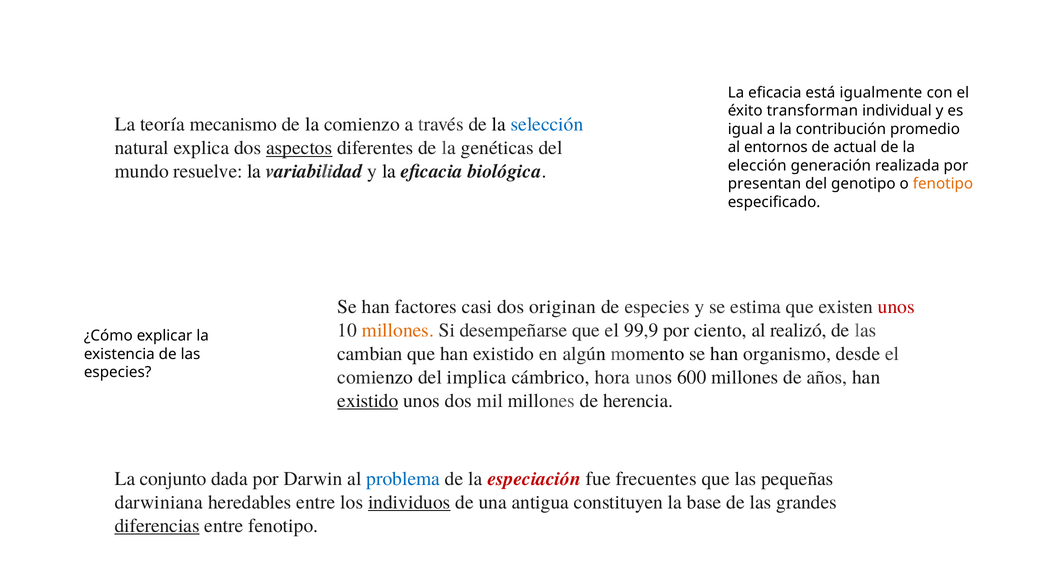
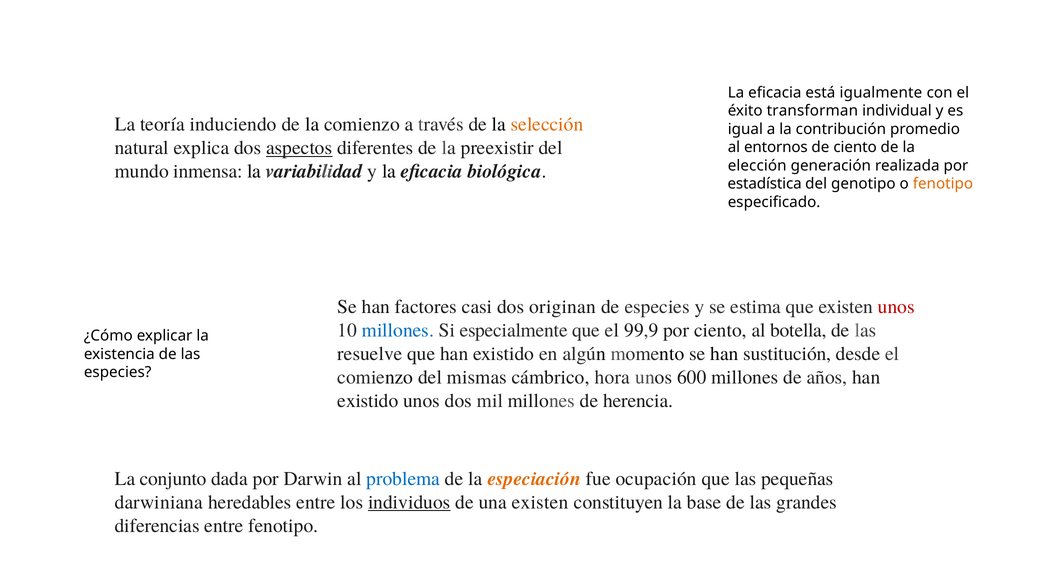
mecanismo: mecanismo -> induciendo
selección colour: blue -> orange
genéticas: genéticas -> preexistir
de actual: actual -> ciento
resuelve: resuelve -> inmensa
presentan: presentan -> estadística
millones at (398, 330) colour: orange -> blue
desempeñarse: desempeñarse -> especialmente
realizó: realizó -> botella
cambian: cambian -> resuelve
organismo: organismo -> sustitución
implica: implica -> mismas
existido at (368, 401) underline: present -> none
especiación colour: red -> orange
frecuentes: frecuentes -> ocupación
una antigua: antigua -> existen
diferencias underline: present -> none
